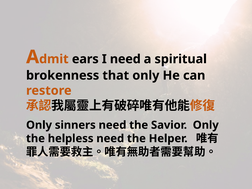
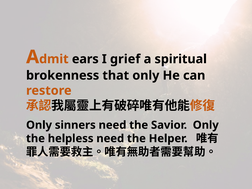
I need: need -> grief
